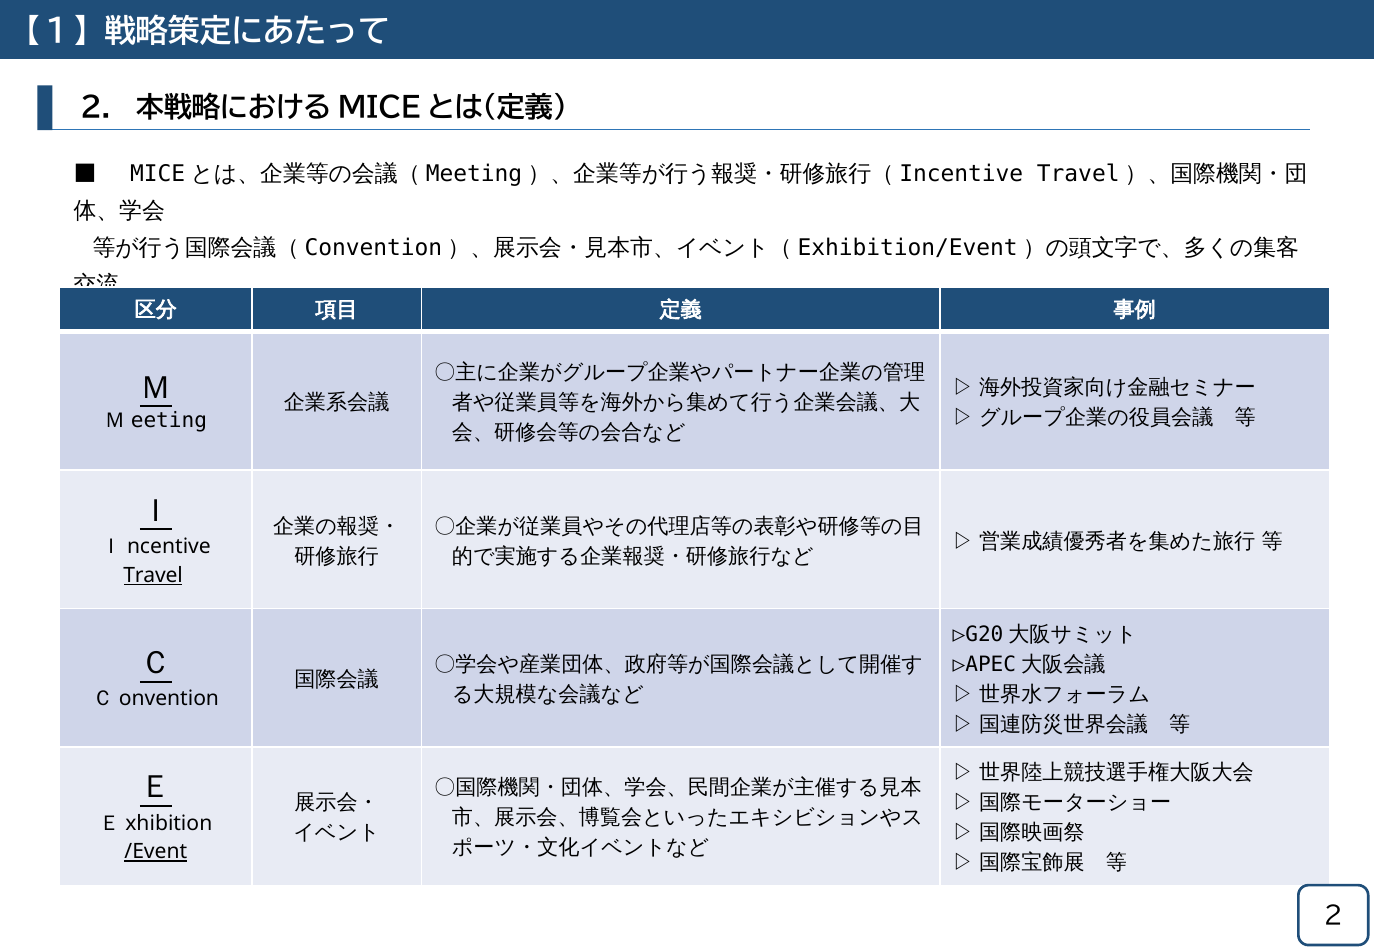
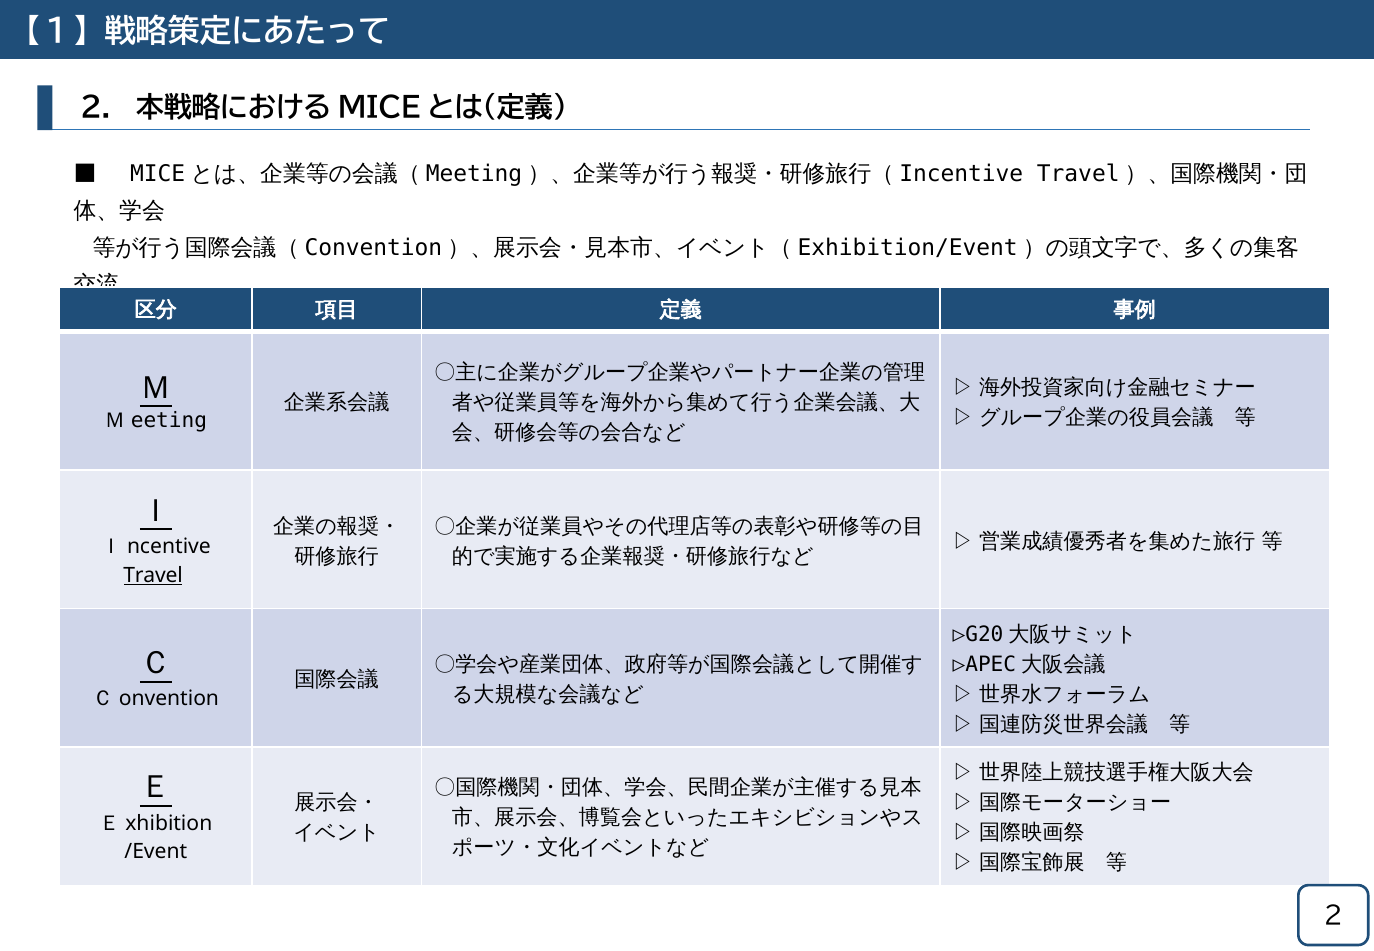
/Event underline: present -> none
